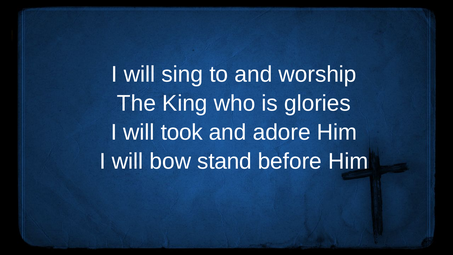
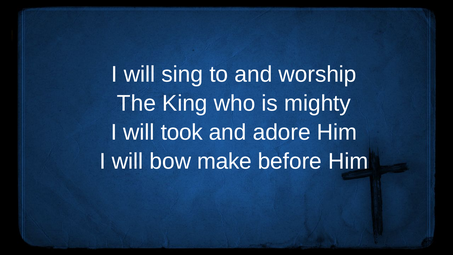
glories: glories -> mighty
stand: stand -> make
